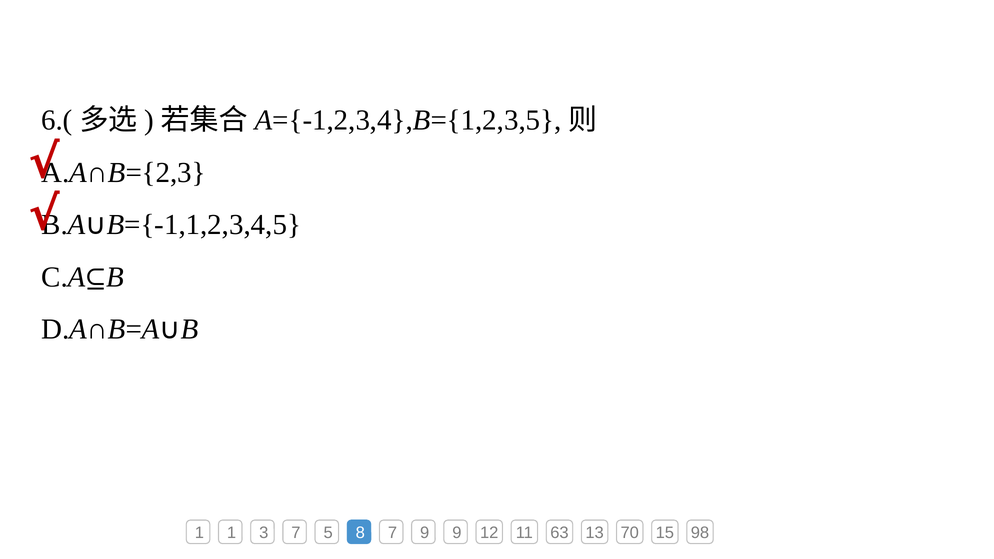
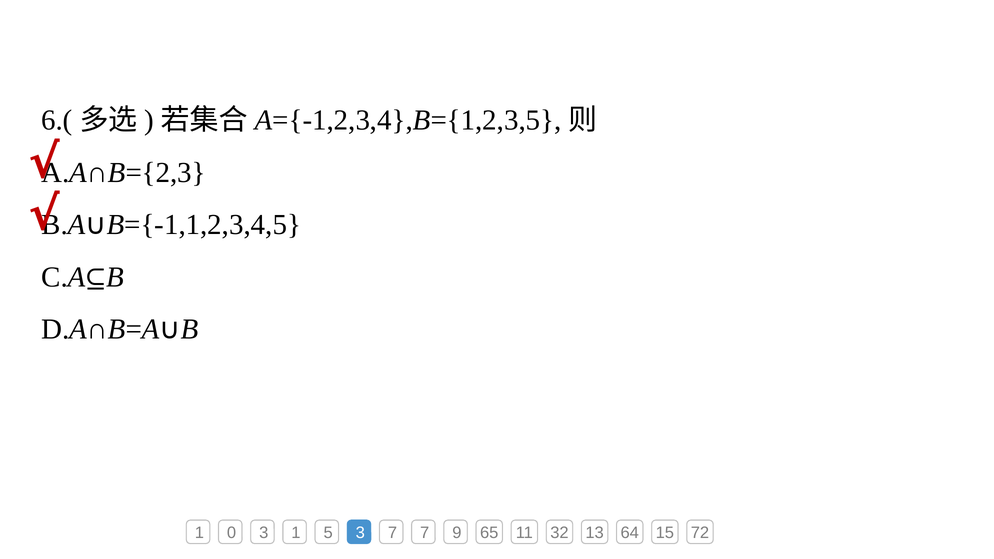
1 1: 1 -> 0
3 7: 7 -> 1
5 8: 8 -> 3
7 9: 9 -> 7
12: 12 -> 65
63: 63 -> 32
70: 70 -> 64
98: 98 -> 72
